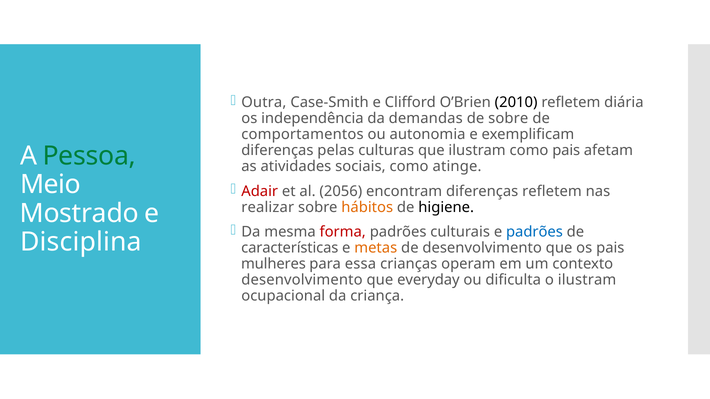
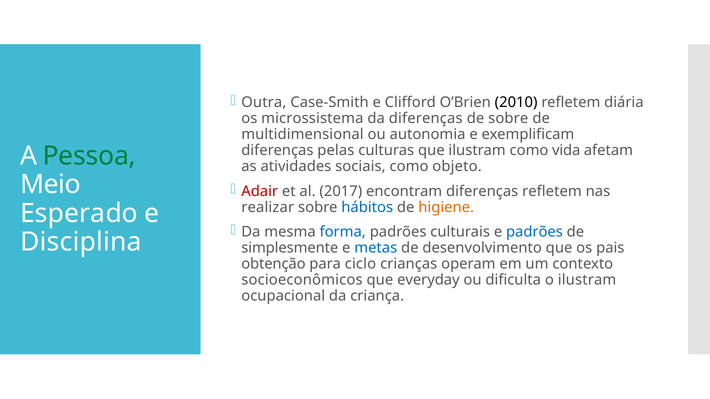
independência: independência -> microssistema
da demandas: demandas -> diferenças
comportamentos: comportamentos -> multidimensional
como pais: pais -> vida
atinge: atinge -> objeto
2056: 2056 -> 2017
hábitos colour: orange -> blue
higiene colour: black -> orange
Mostrado: Mostrado -> Esperado
forma colour: red -> blue
características: características -> simplesmente
metas colour: orange -> blue
mulheres: mulheres -> obtenção
essa: essa -> ciclo
desenvolvimento at (302, 280): desenvolvimento -> socioeconômicos
